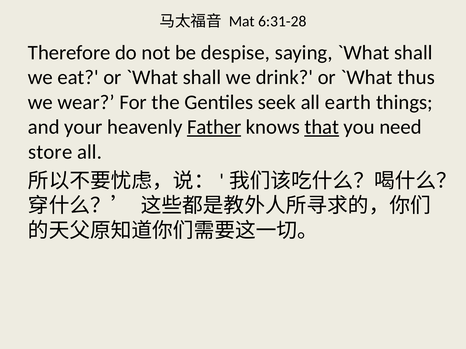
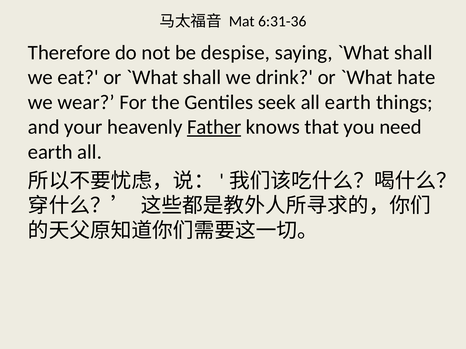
6:31-28: 6:31-28 -> 6:31-36
thus: thus -> hate
that underline: present -> none
store at (50, 152): store -> earth
